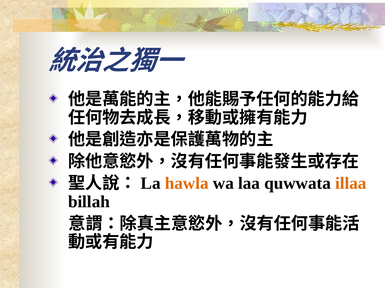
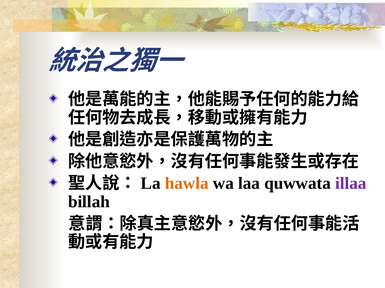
illaa colour: orange -> purple
